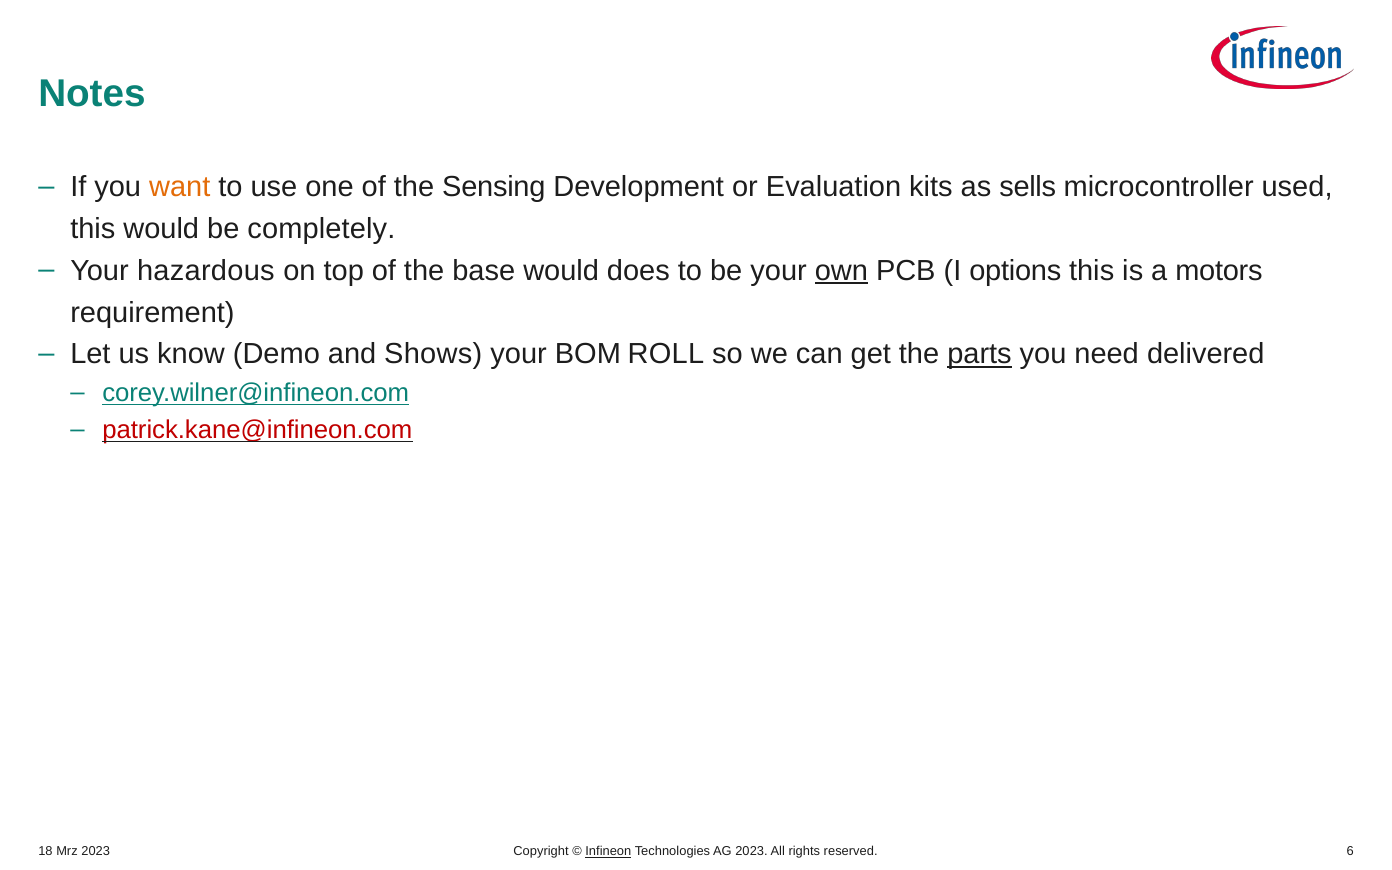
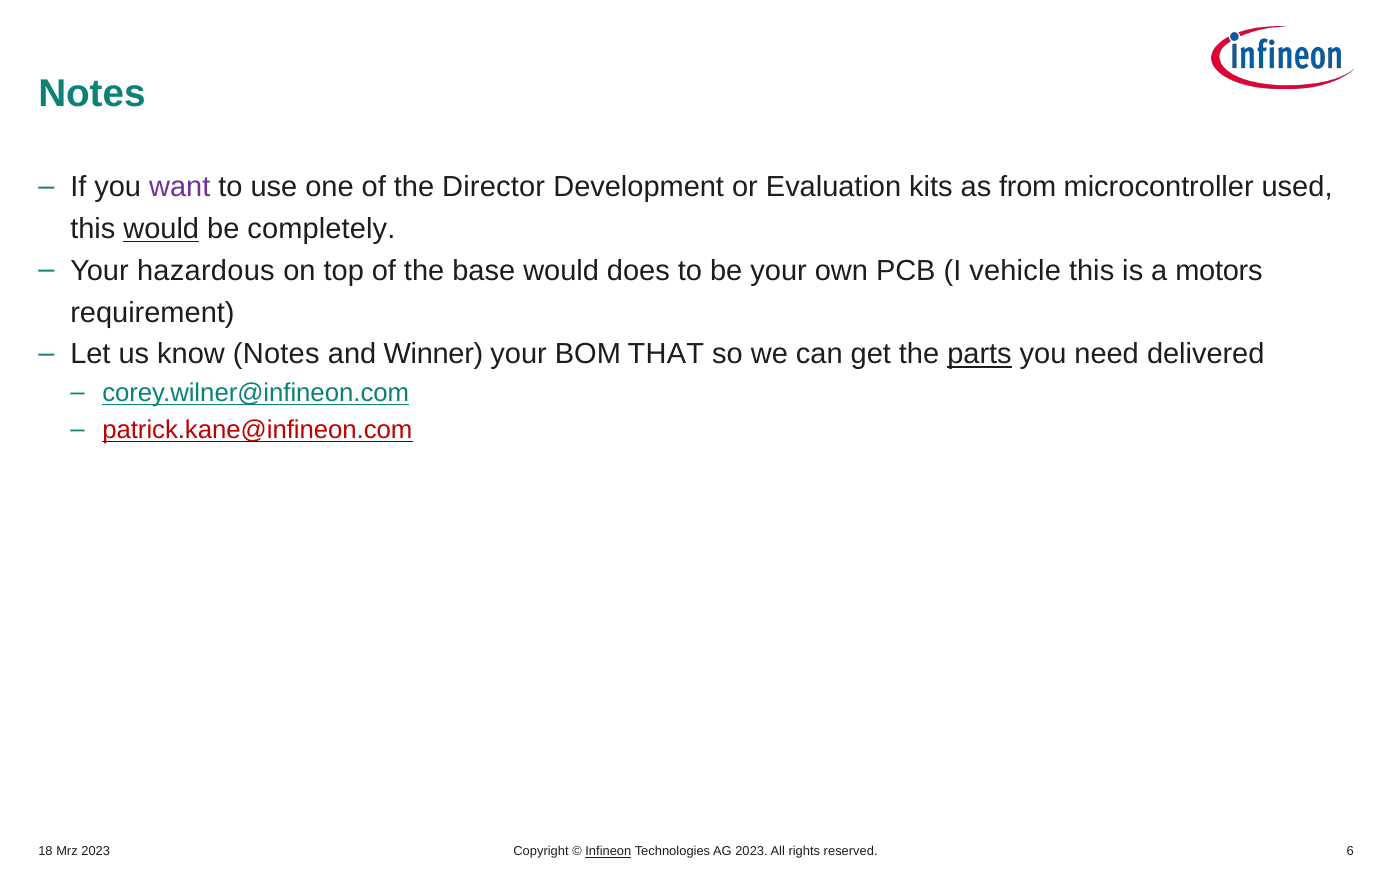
want colour: orange -> purple
Sensing: Sensing -> Director
sells: sells -> from
would at (161, 229) underline: none -> present
own underline: present -> none
options: options -> vehicle
know Demo: Demo -> Notes
Shows: Shows -> Winner
ROLL: ROLL -> THAT
